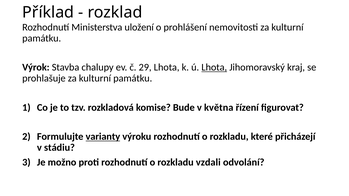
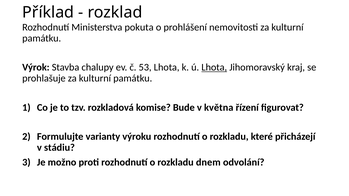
uložení: uložení -> pokuta
29: 29 -> 53
varianty underline: present -> none
vzdali: vzdali -> dnem
